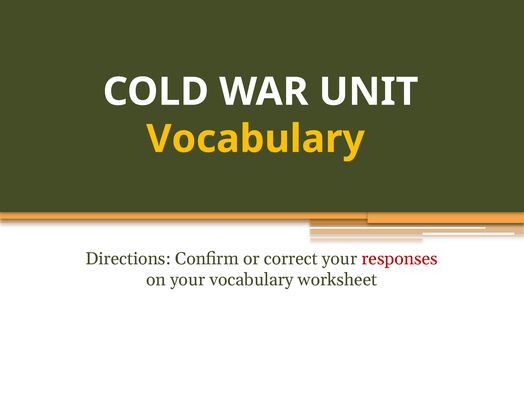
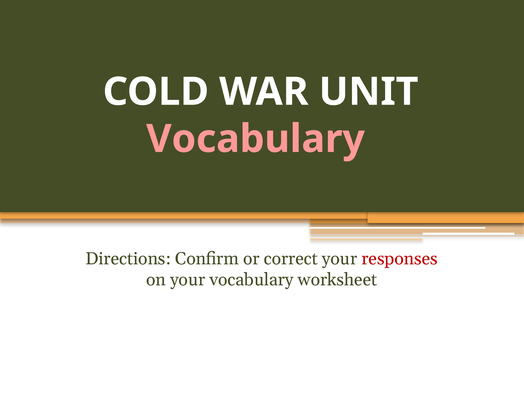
Vocabulary at (255, 139) colour: yellow -> pink
